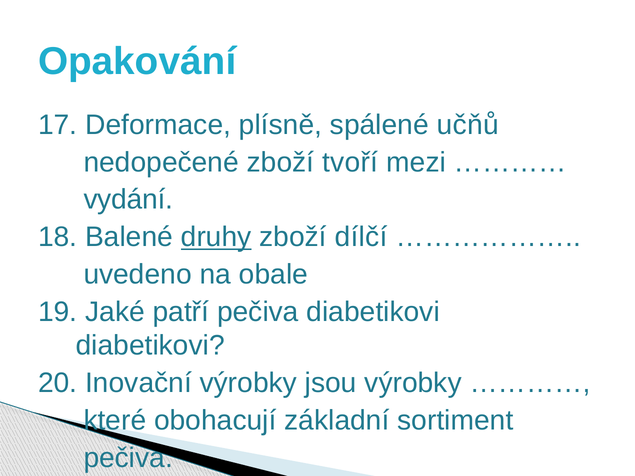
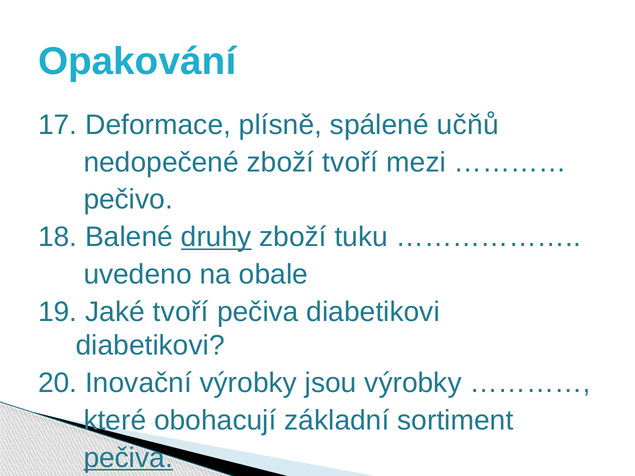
vydání: vydání -> pečivo
dílčí: dílčí -> tuku
Jaké patří: patří -> tvoří
pečiva at (128, 458) underline: none -> present
